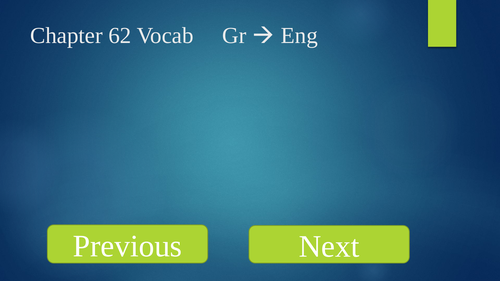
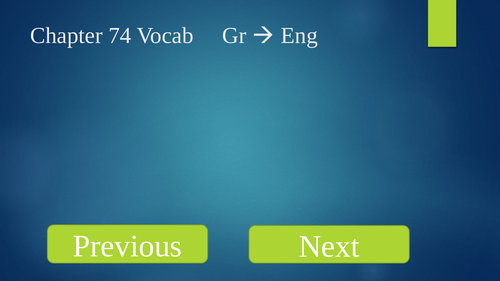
62: 62 -> 74
